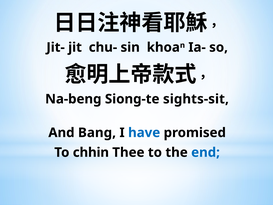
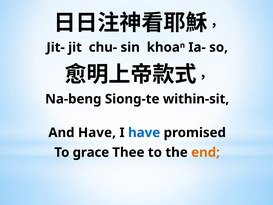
sights-sit: sights-sit -> within-sit
And Bang: Bang -> Have
chhin: chhin -> grace
end colour: blue -> orange
